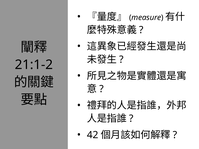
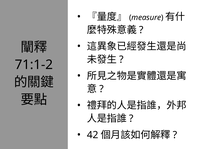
21:1-2: 21:1-2 -> 71:1-2
